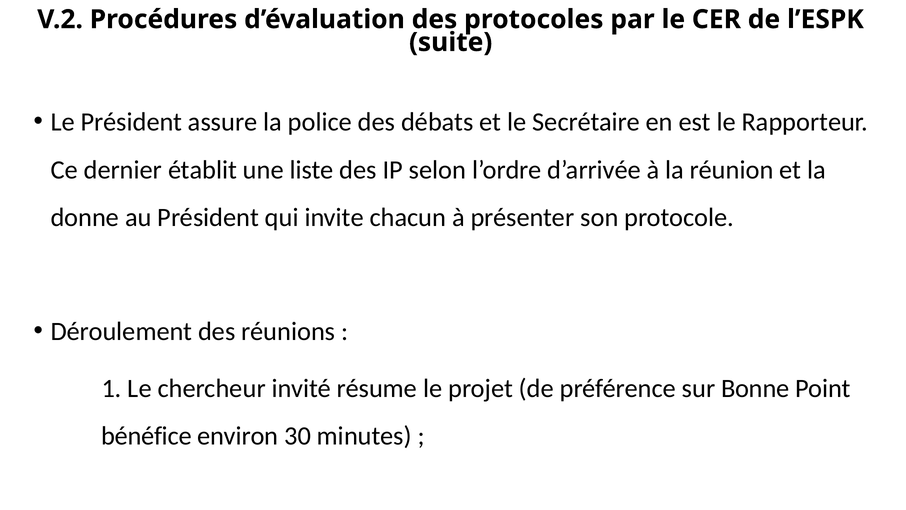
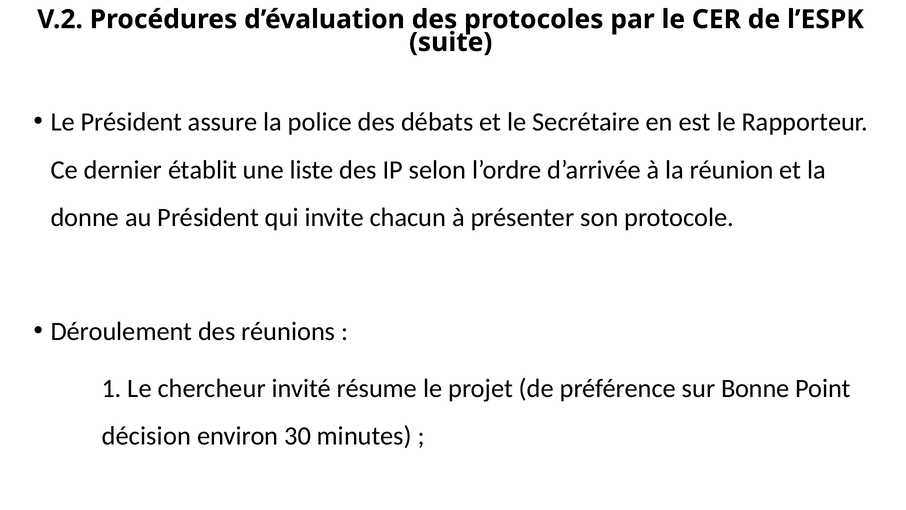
bénéfice: bénéfice -> décision
